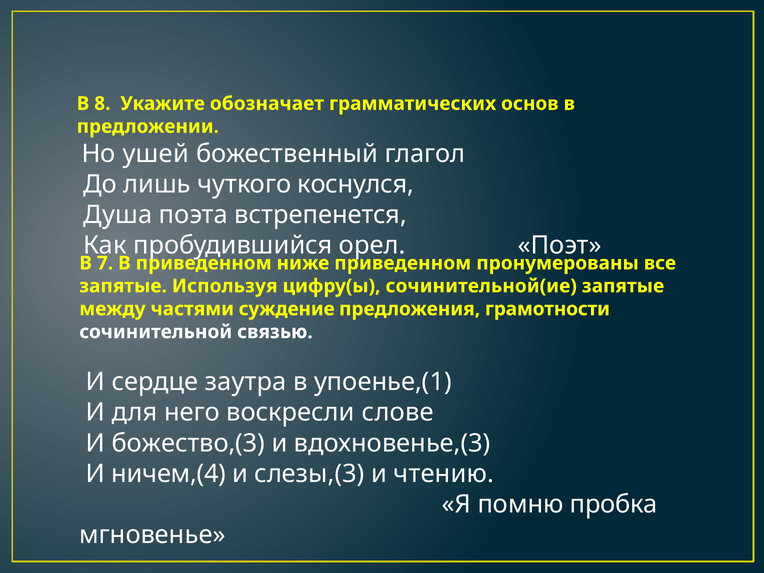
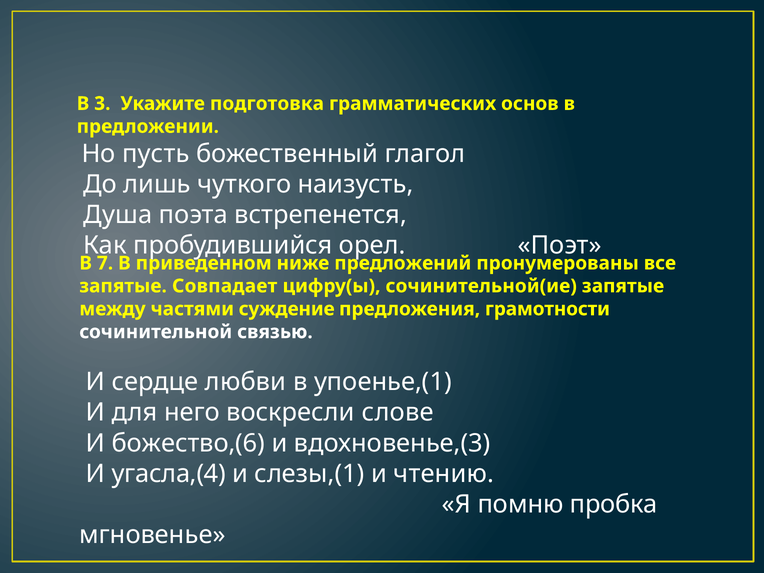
8: 8 -> 3
обозначает: обозначает -> подготовка
ушей: ушей -> пусть
коснулся: коснулся -> наизусть
ниже приведенном: приведенном -> предложений
Используя: Используя -> Совпадает
заутра: заутра -> любви
божество,(3: божество,(3 -> божество,(6
ничем,(4: ничем,(4 -> угасла,(4
слезы,(3: слезы,(3 -> слезы,(1
